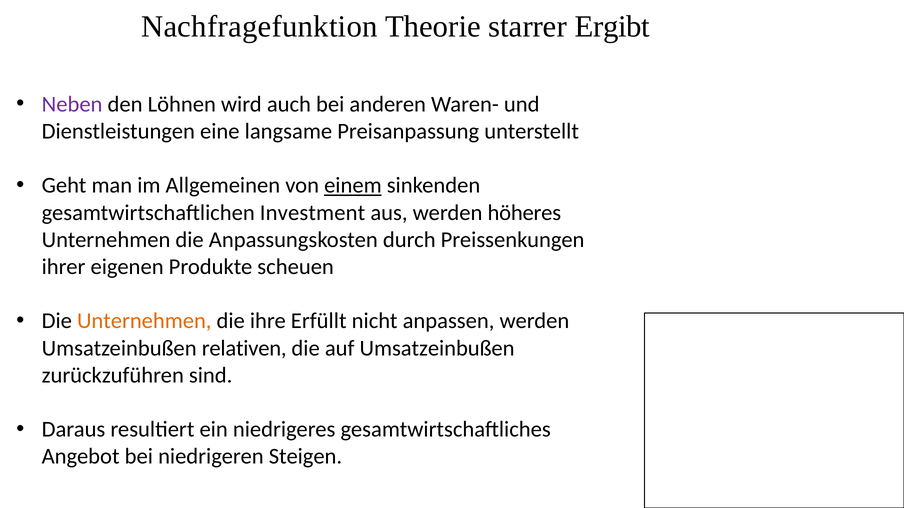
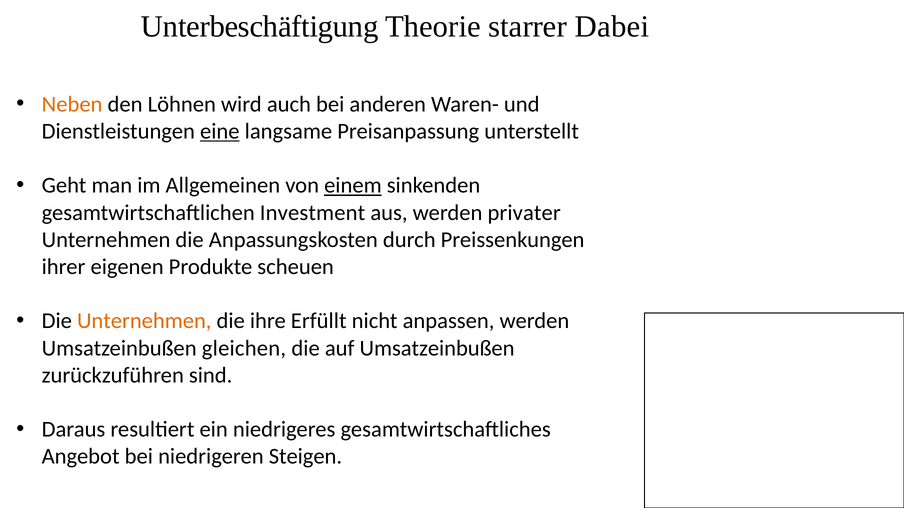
Nachfragefunktion: Nachfragefunktion -> Unterbeschäftigung
Ergibt: Ergibt -> Dabei
Neben colour: purple -> orange
eine underline: none -> present
höheres: höheres -> privater
relativen: relativen -> gleichen
